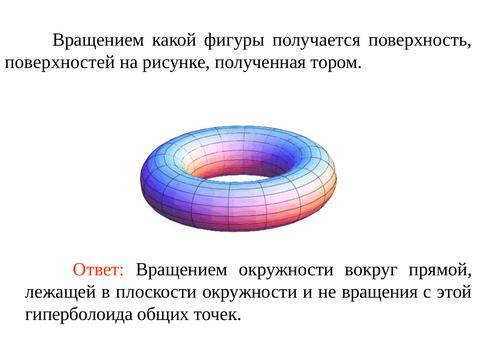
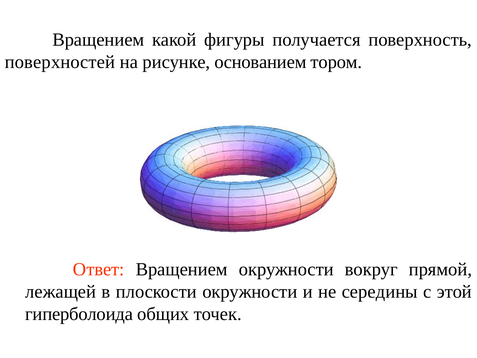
полученная: полученная -> основанием
вращения: вращения -> середины
